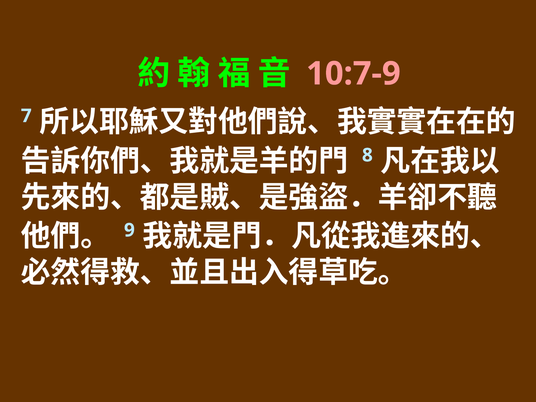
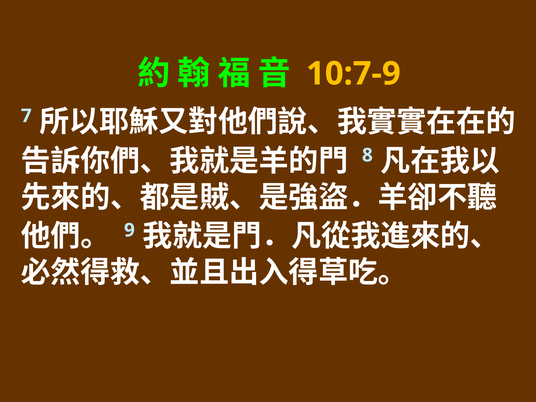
10:7-9 colour: pink -> yellow
